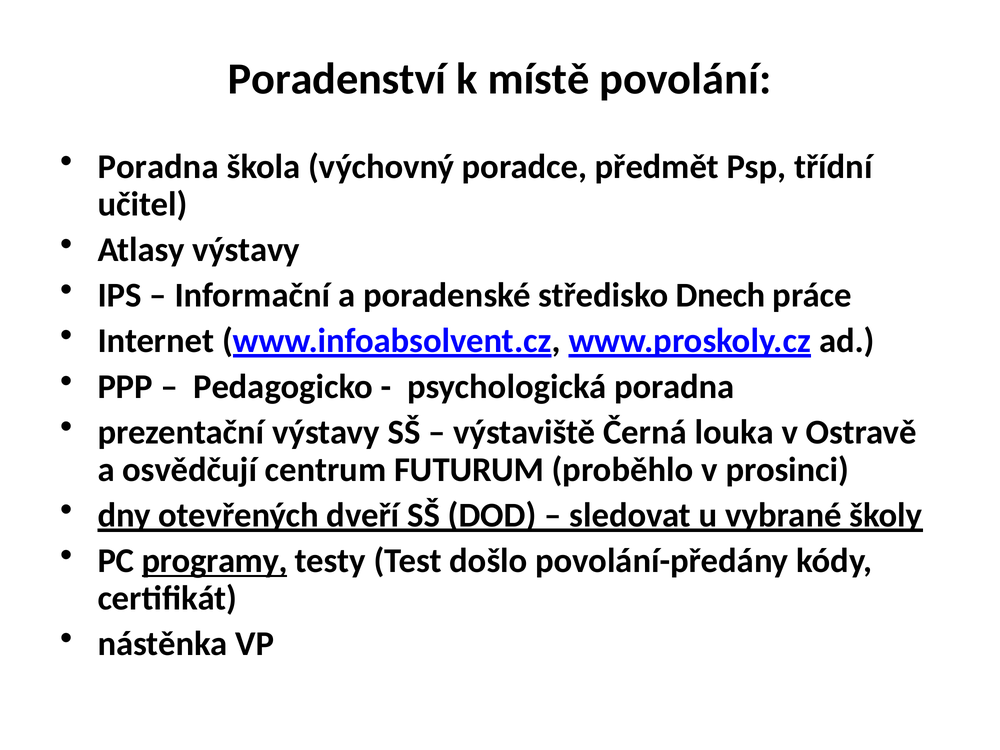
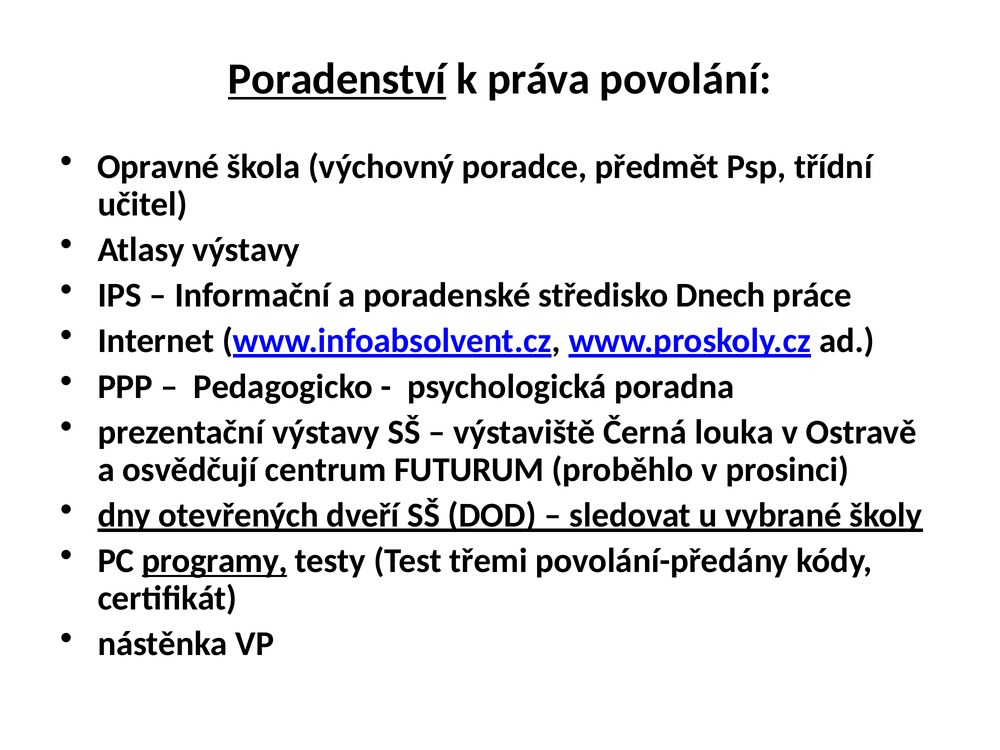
Poradenství underline: none -> present
místě: místě -> práva
Poradna at (158, 167): Poradna -> Opravné
došlo: došlo -> třemi
